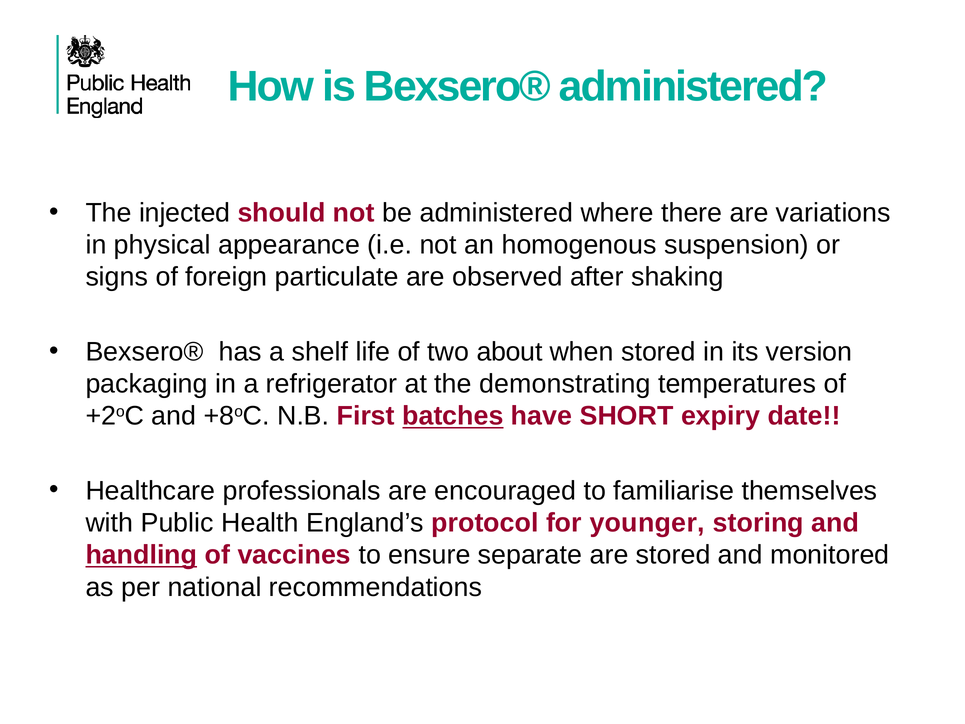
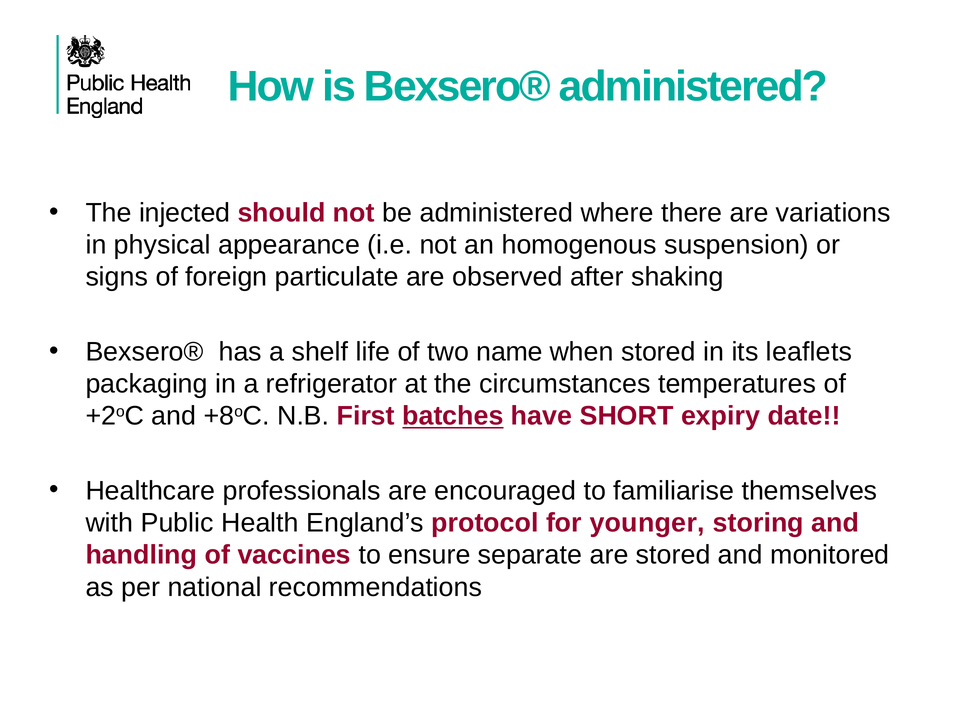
about: about -> name
version: version -> leaflets
demonstrating: demonstrating -> circumstances
handling underline: present -> none
